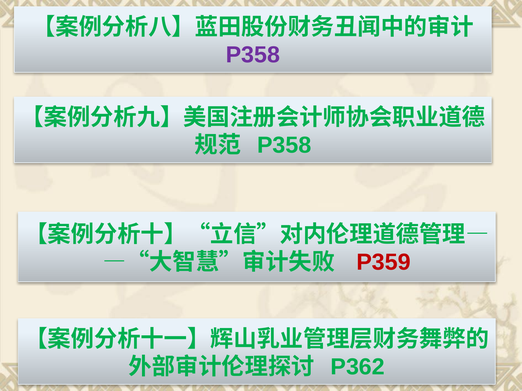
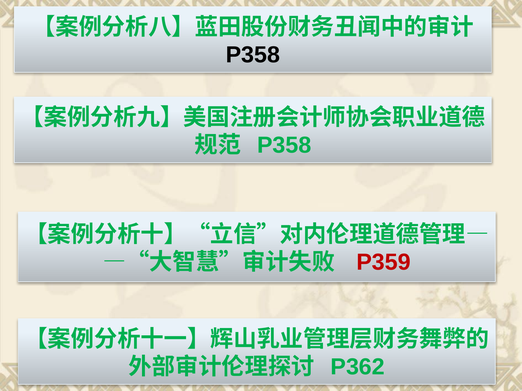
P358 at (253, 55) colour: purple -> black
